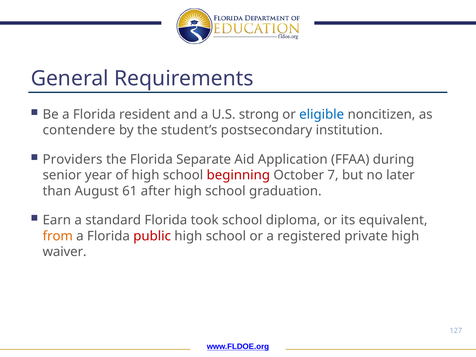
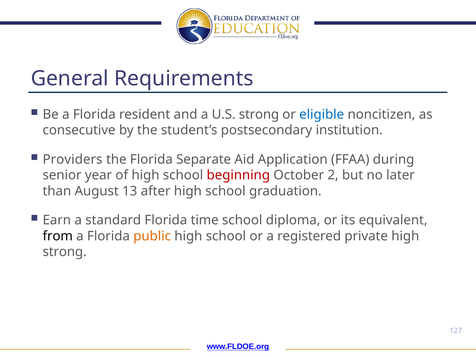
contendere: contendere -> consecutive
7: 7 -> 2
61: 61 -> 13
took: took -> time
from colour: orange -> black
public colour: red -> orange
waiver at (65, 252): waiver -> strong
